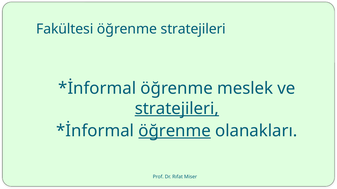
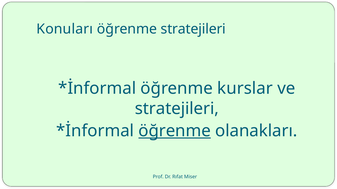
Fakültesi: Fakültesi -> Konuları
meslek: meslek -> kurslar
stratejileri at (177, 109) underline: present -> none
